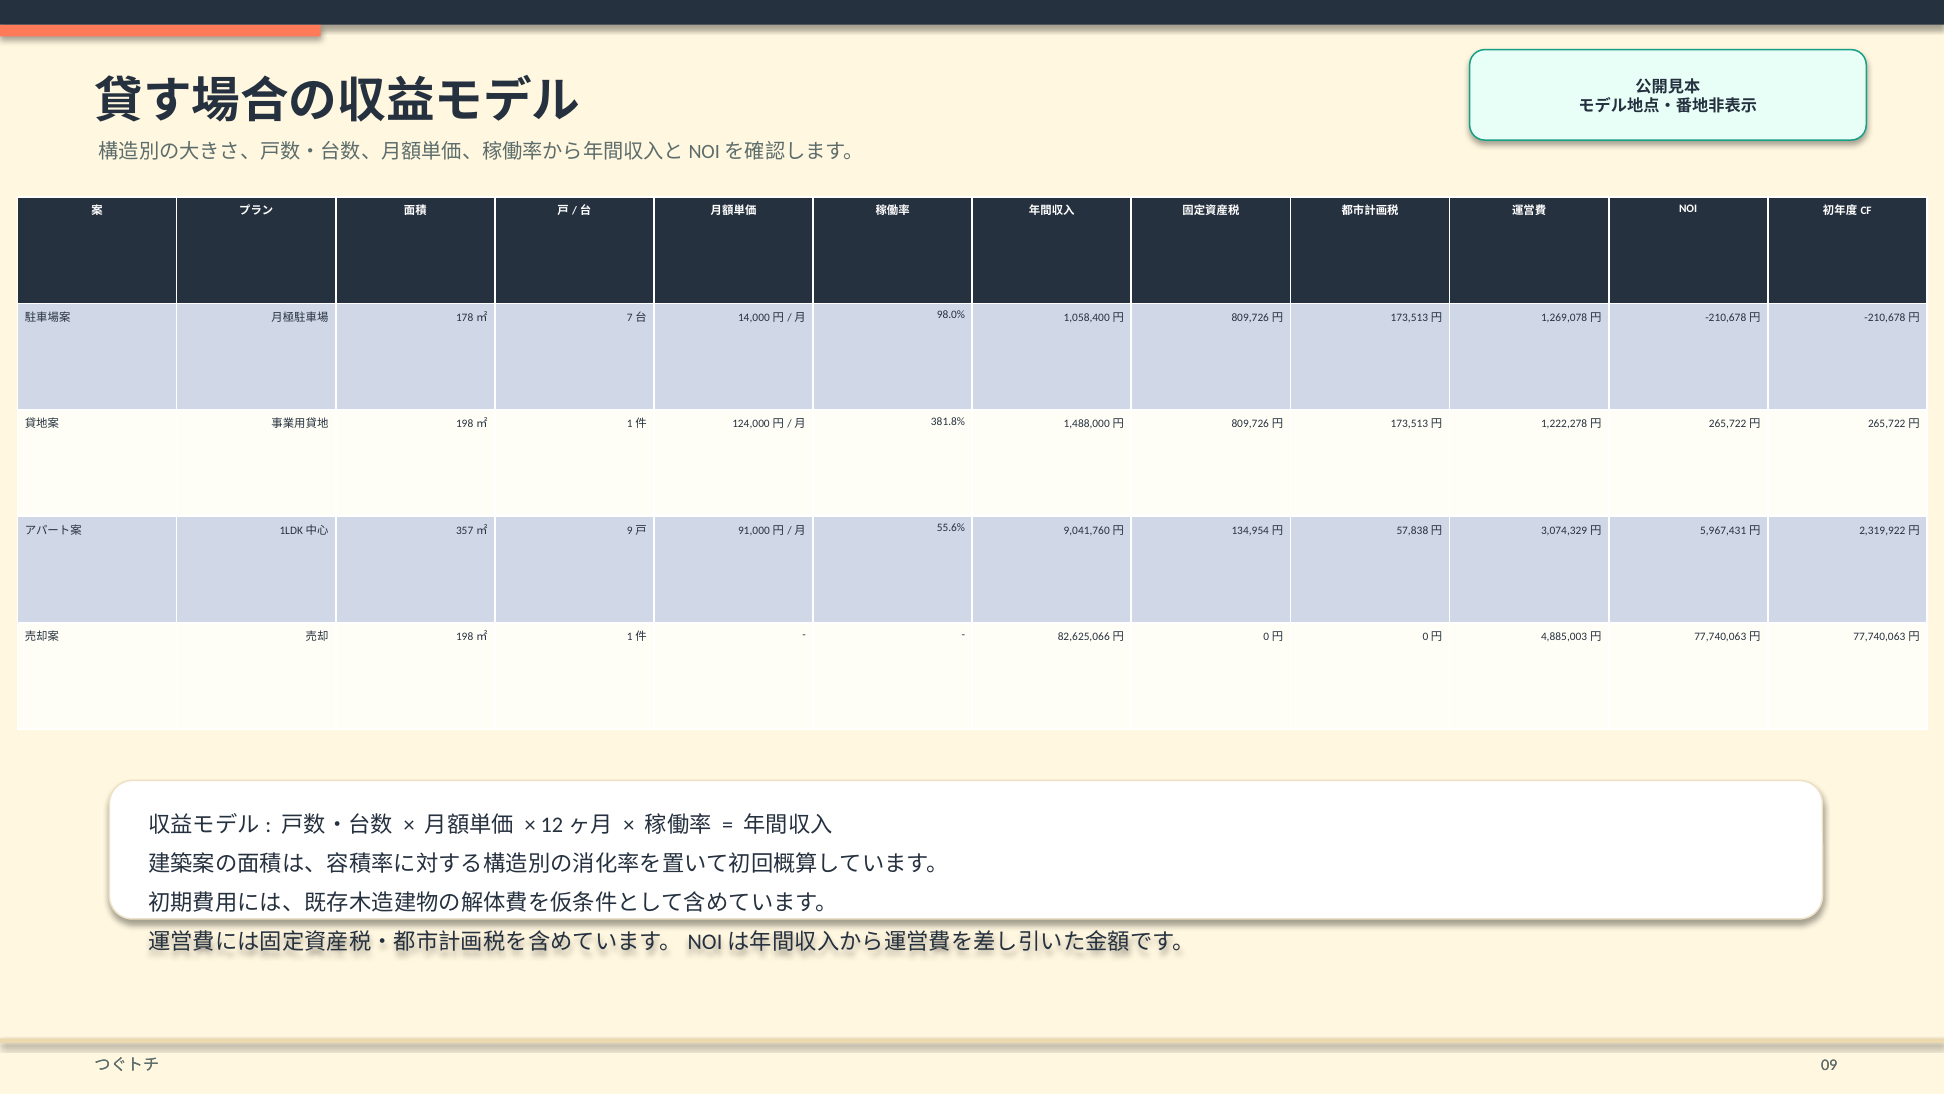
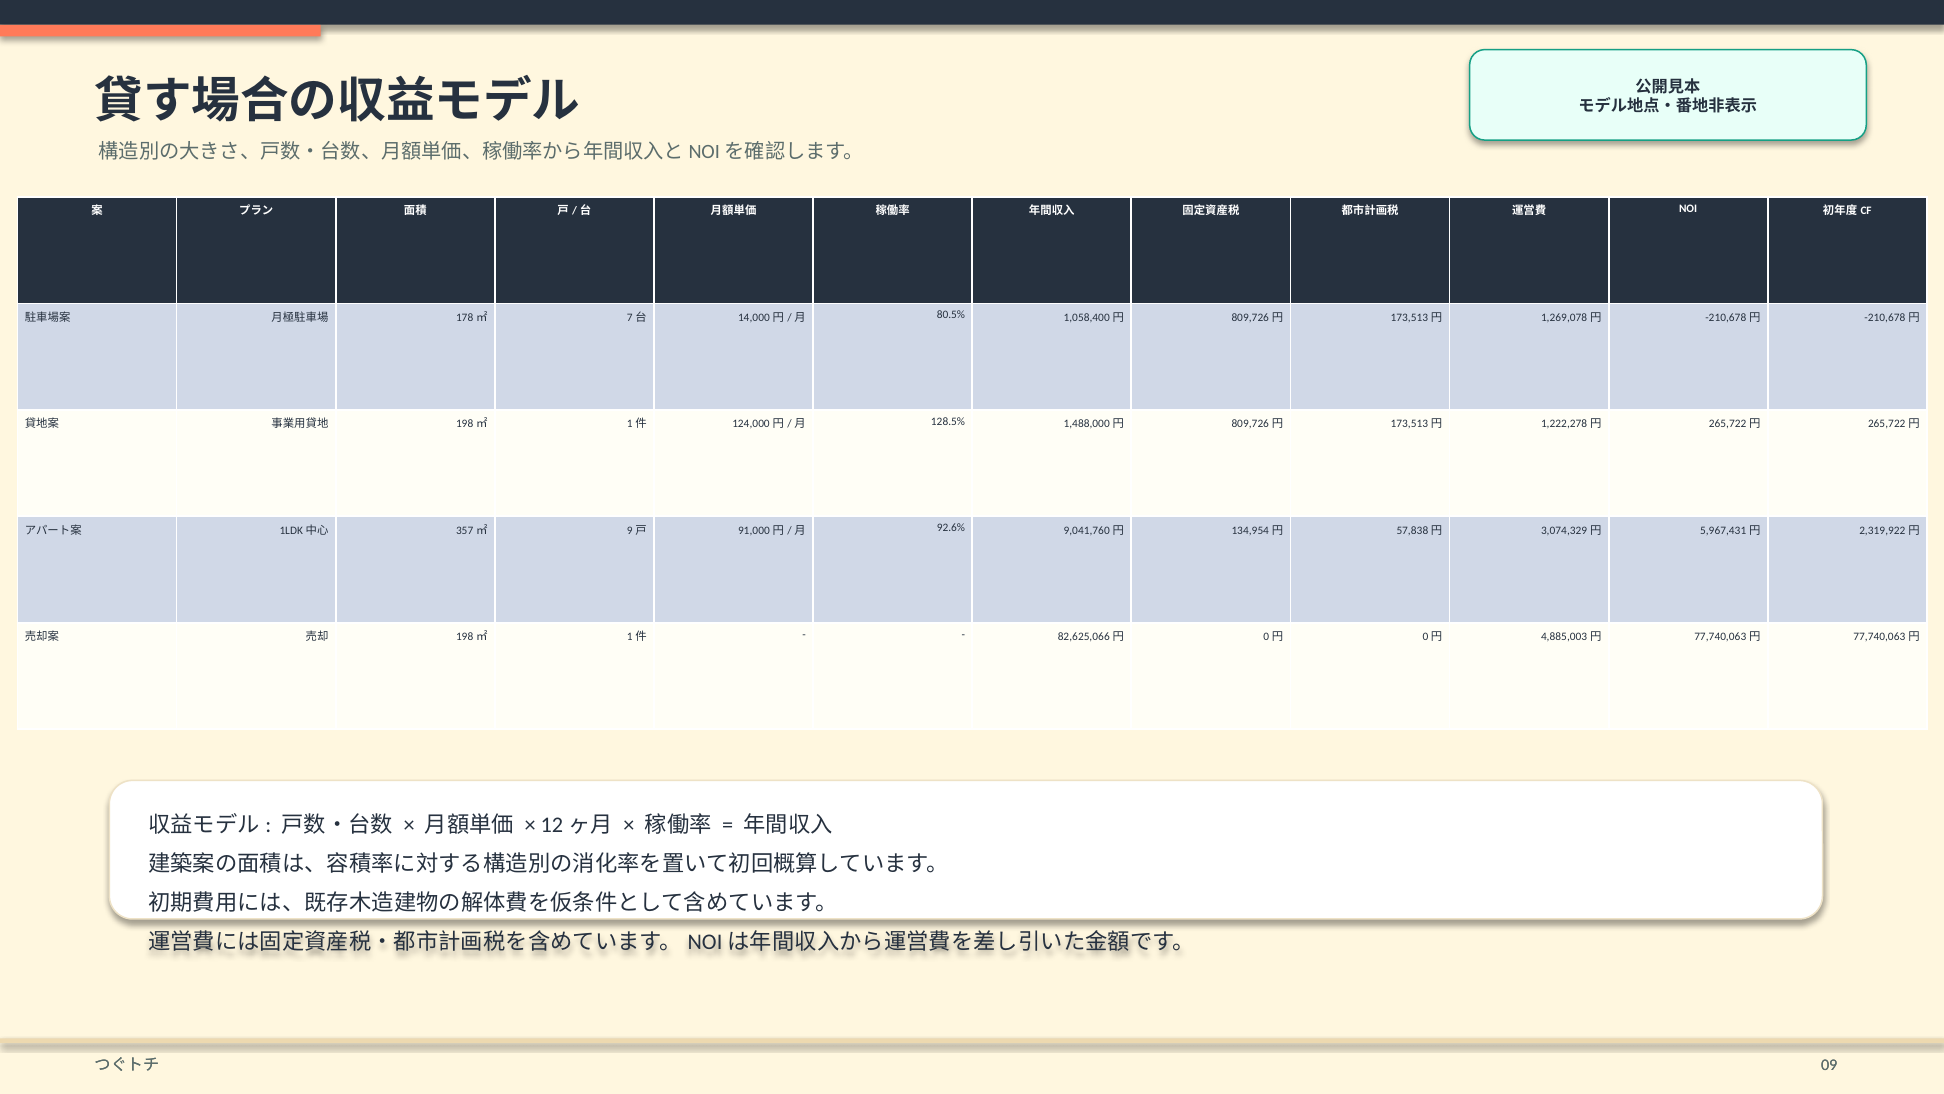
98.0%: 98.0% -> 80.5%
381.8%: 381.8% -> 128.5%
55.6%: 55.6% -> 92.6%
